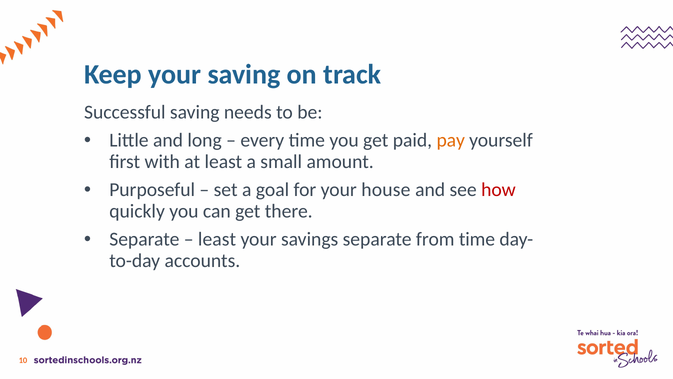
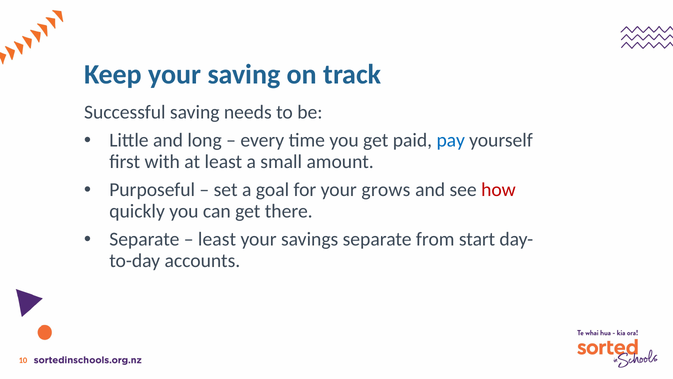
pay colour: orange -> blue
house: house -> grows
from time: time -> start
